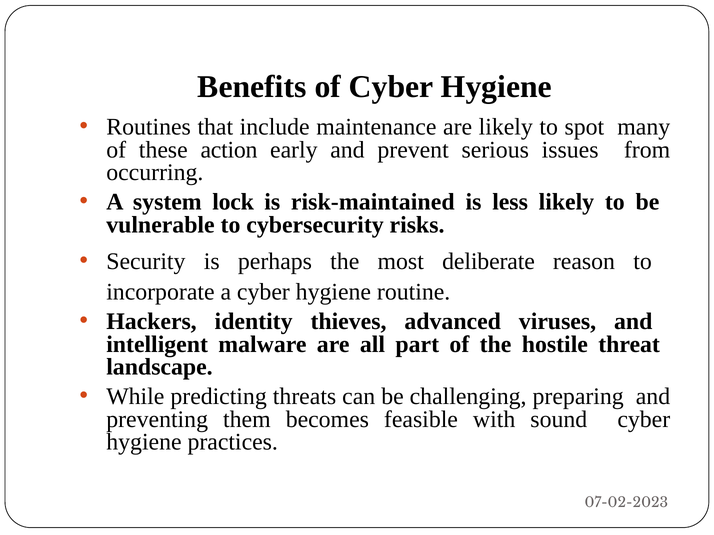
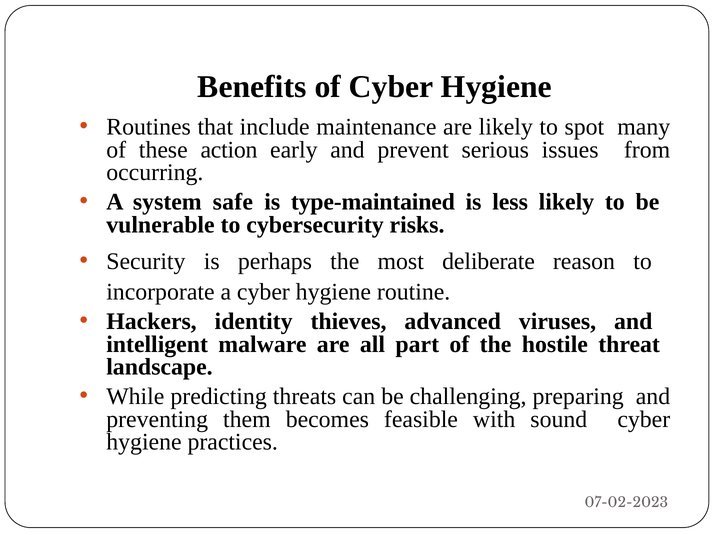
lock: lock -> safe
risk-maintained: risk-maintained -> type-maintained
